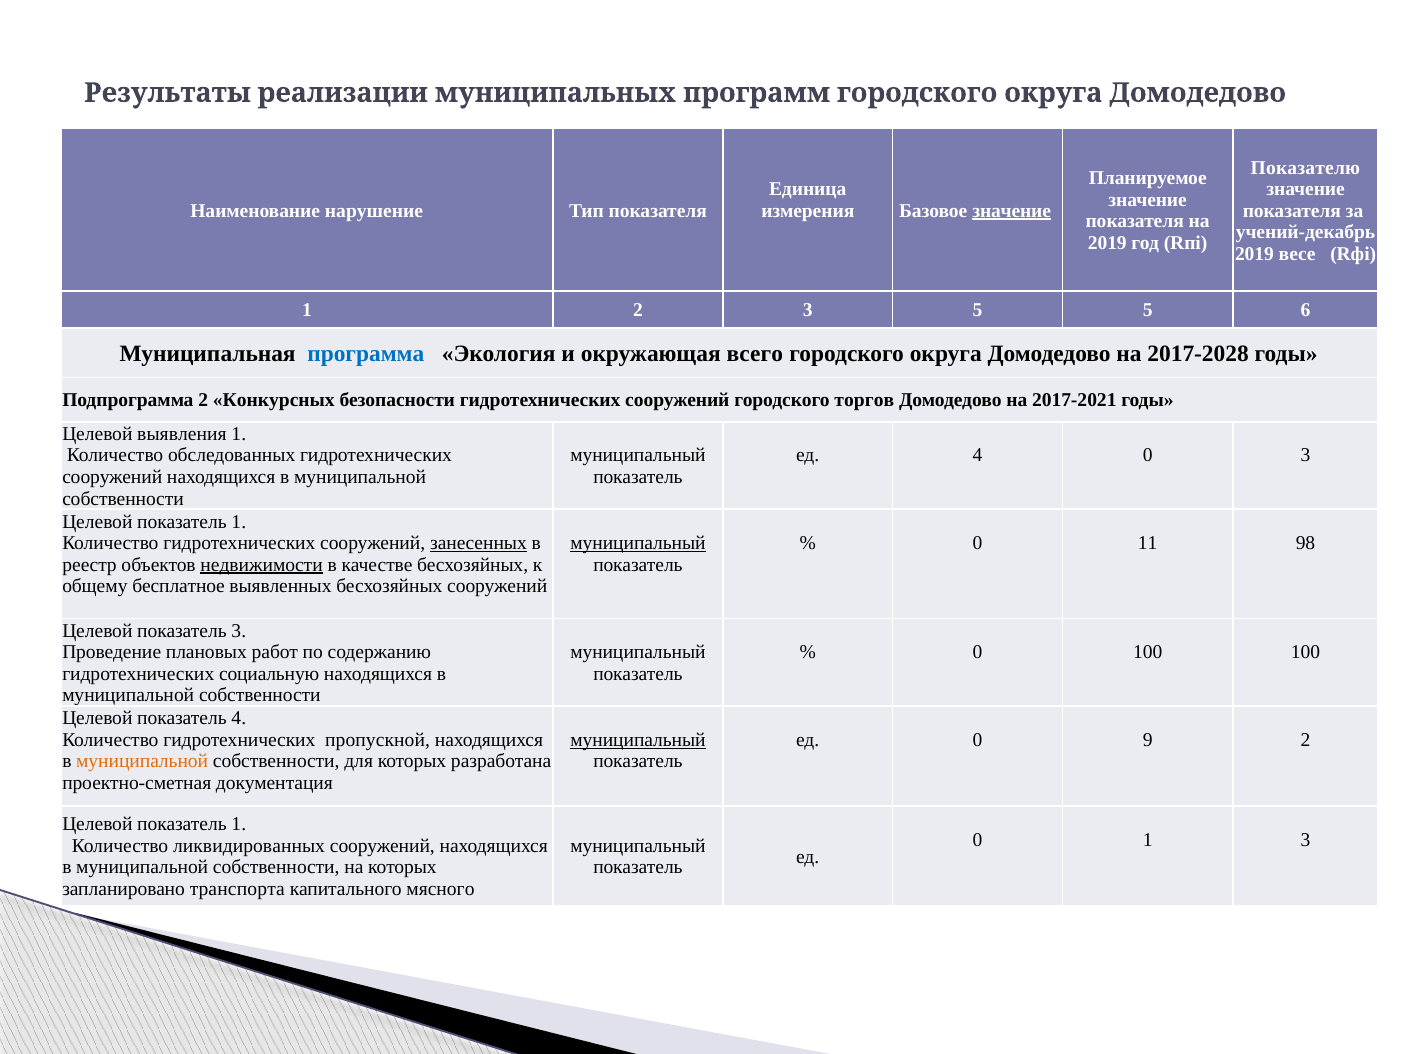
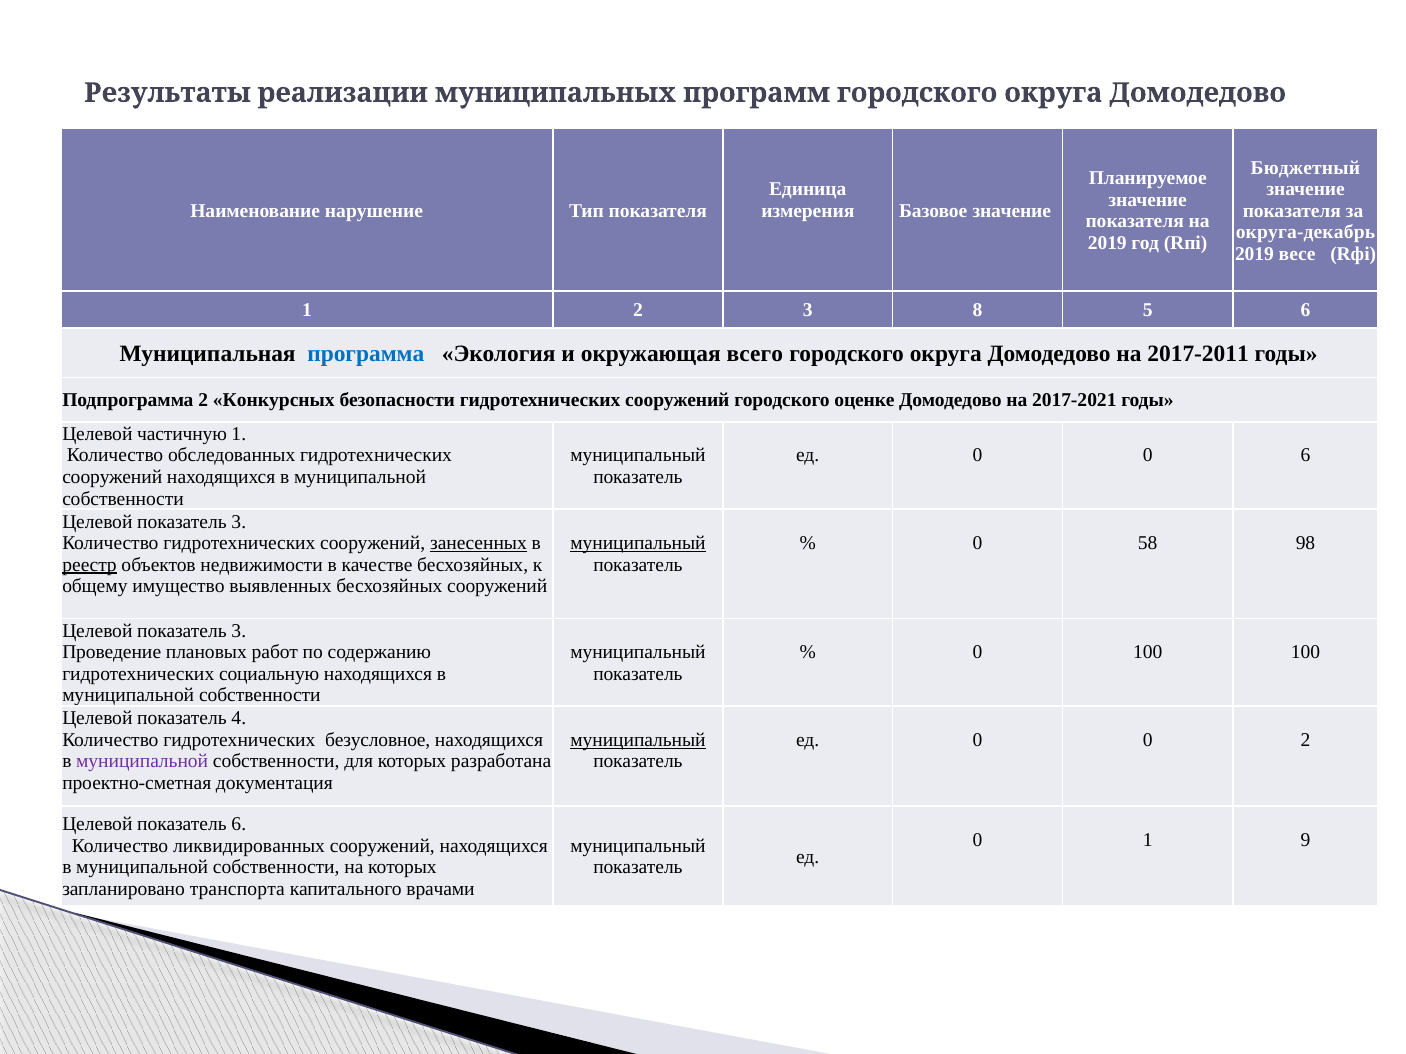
Показателю: Показателю -> Бюджетный
значение at (1012, 211) underline: present -> none
учений-декабрь: учений-декабрь -> округа-декабрь
3 5: 5 -> 8
2017-2028: 2017-2028 -> 2017-2011
торгов: торгов -> оценке
выявления: выявления -> частичную
4 at (978, 456): 4 -> 0
0 3: 3 -> 6
1 at (239, 522): 1 -> 3
11: 11 -> 58
реестр underline: none -> present
недвижимости underline: present -> none
бесплатное: бесплатное -> имущество
пропускной: пропускной -> безусловное
9 at (1148, 740): 9 -> 0
муниципальной at (142, 762) colour: orange -> purple
1 at (239, 825): 1 -> 6
1 3: 3 -> 9
мясного: мясного -> врачами
